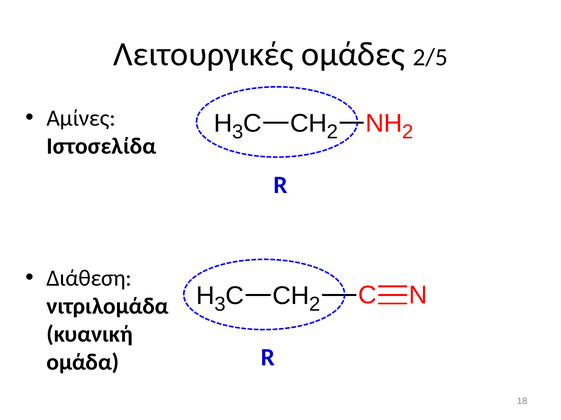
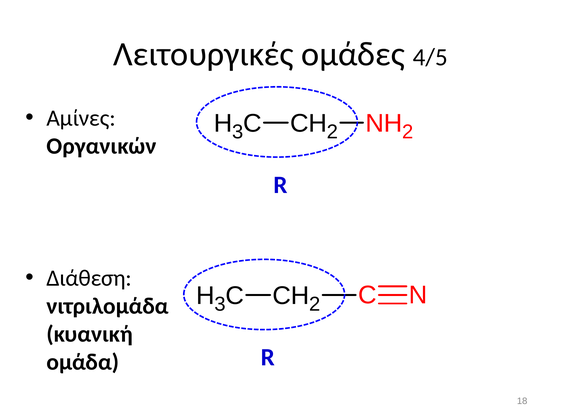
2/5: 2/5 -> 4/5
Ιστοσελίδα: Ιστοσελίδα -> Οργανικών
